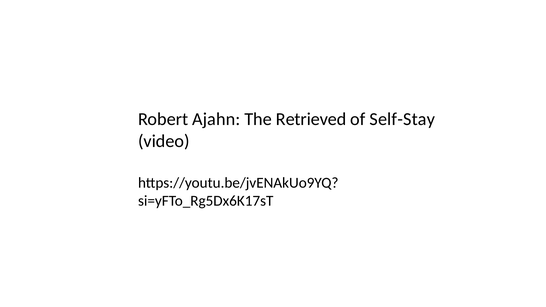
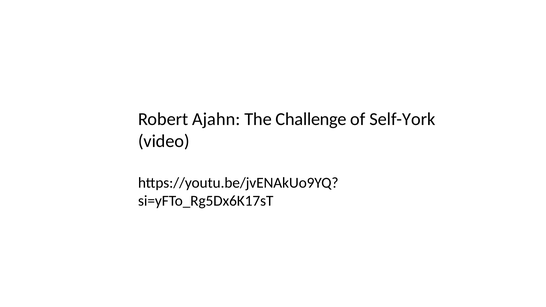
Retrieved: Retrieved -> Challenge
Self-Stay: Self-Stay -> Self-York
